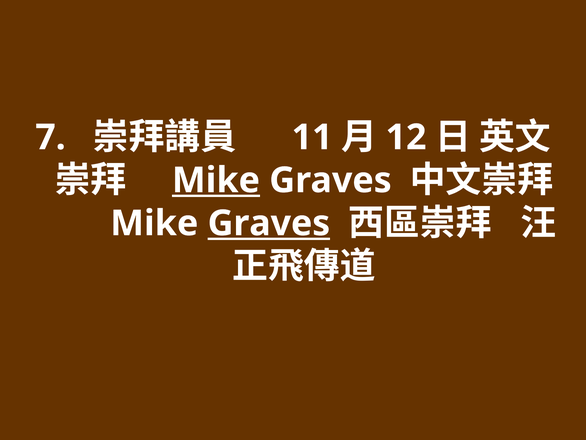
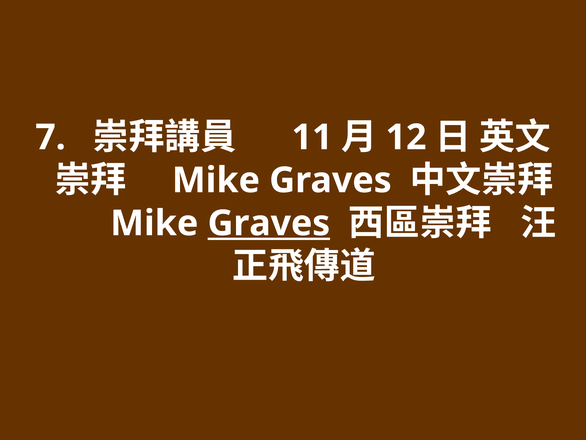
Mike at (216, 180) underline: present -> none
